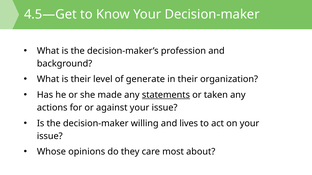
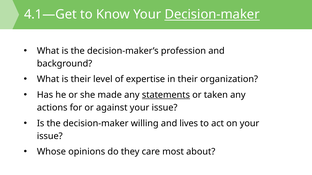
4.5—Get: 4.5—Get -> 4.1—Get
Decision-maker at (212, 15) underline: none -> present
generate: generate -> expertise
